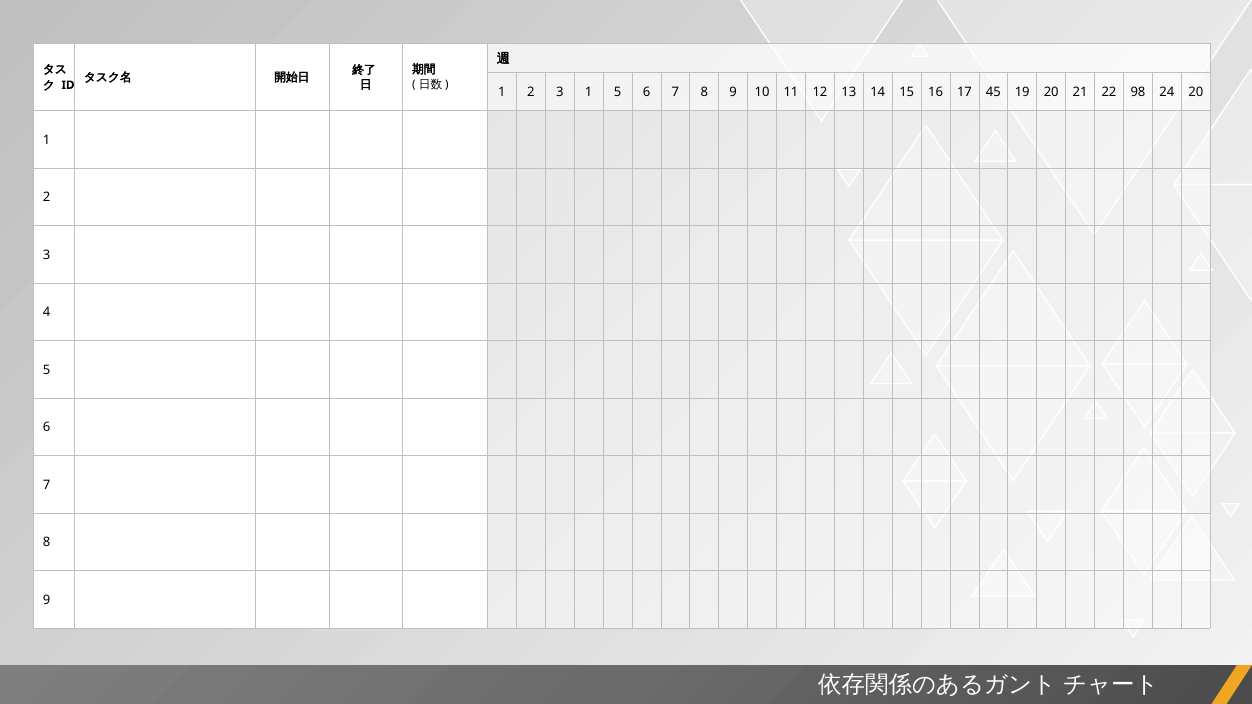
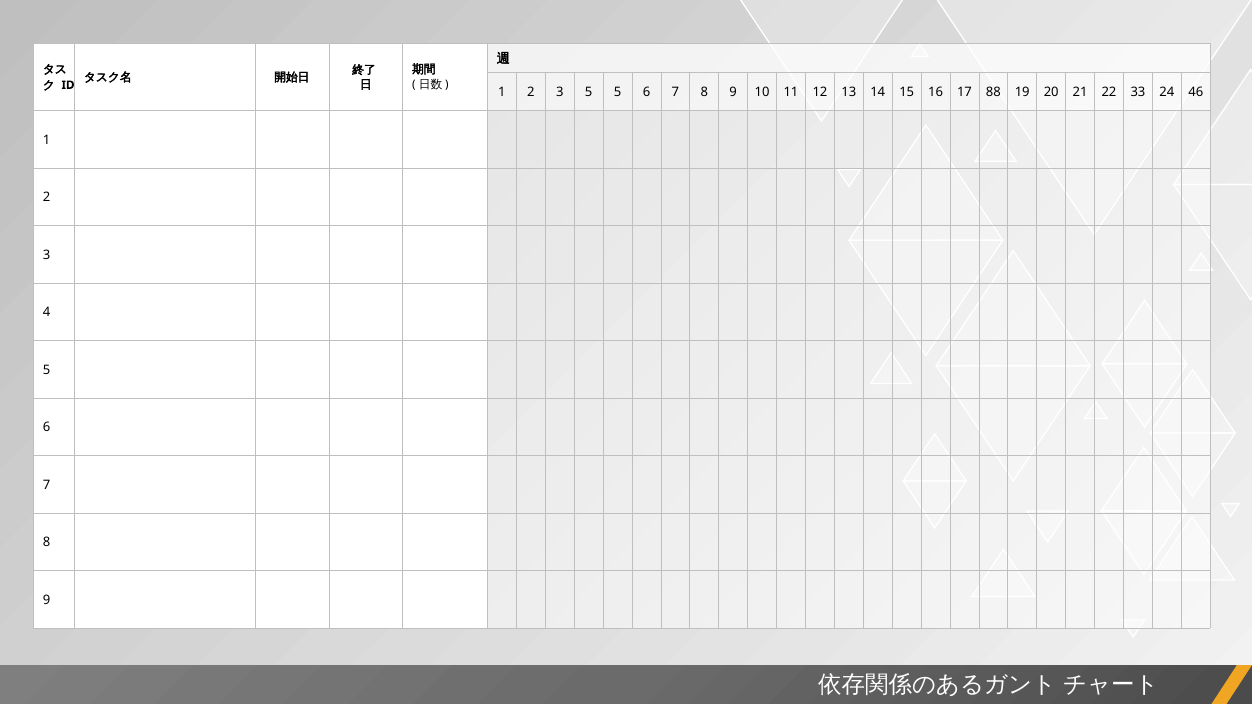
3 1: 1 -> 5
45: 45 -> 88
98: 98 -> 33
24 20: 20 -> 46
